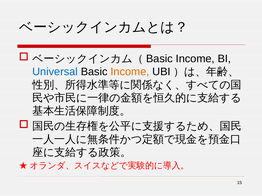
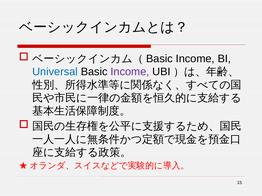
Income at (130, 72) colour: orange -> purple
